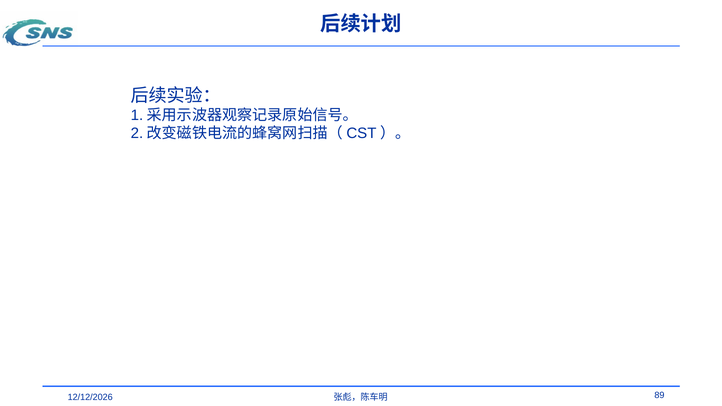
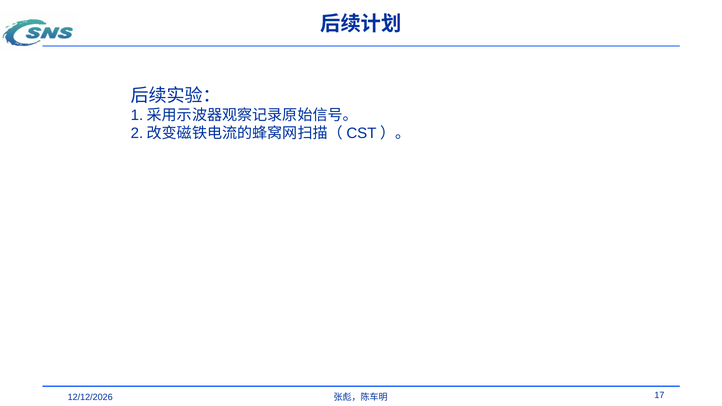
89: 89 -> 17
